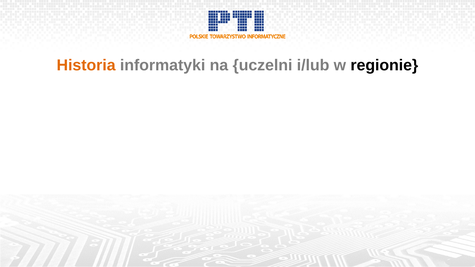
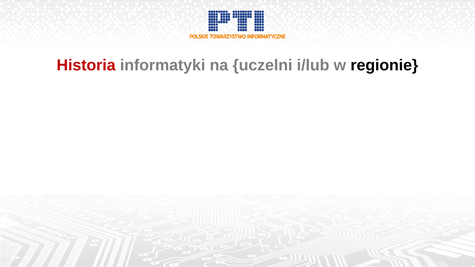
Historia colour: orange -> red
